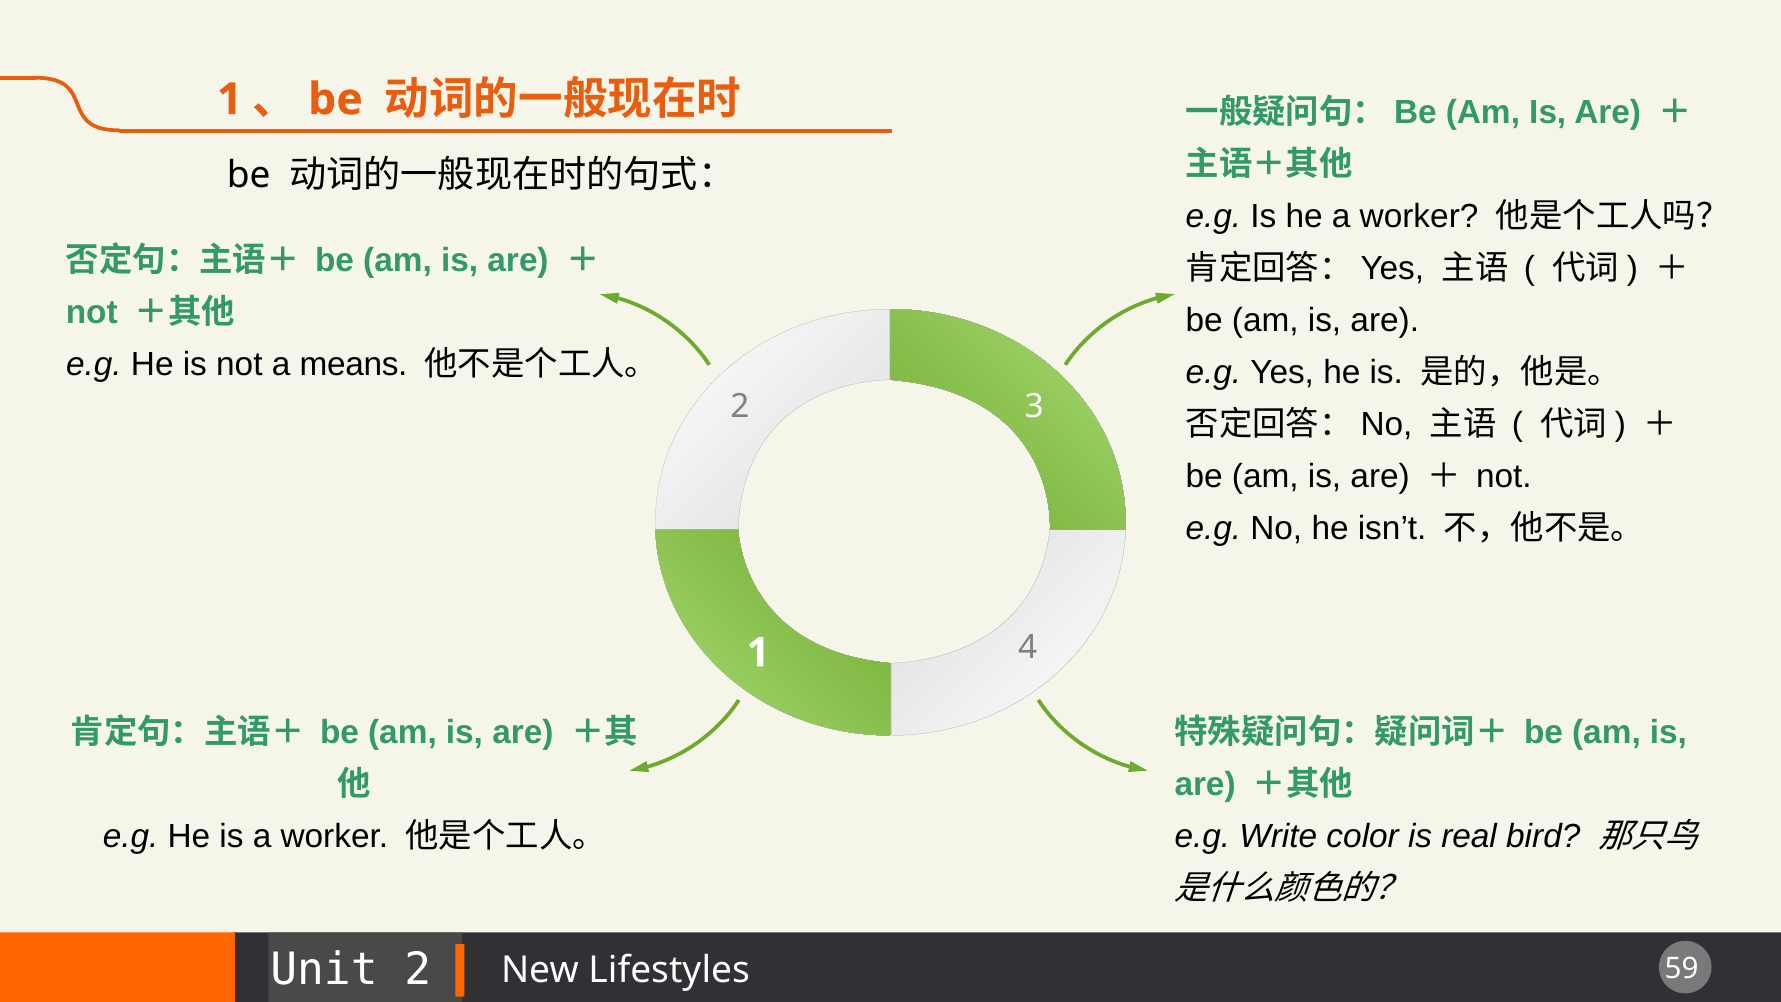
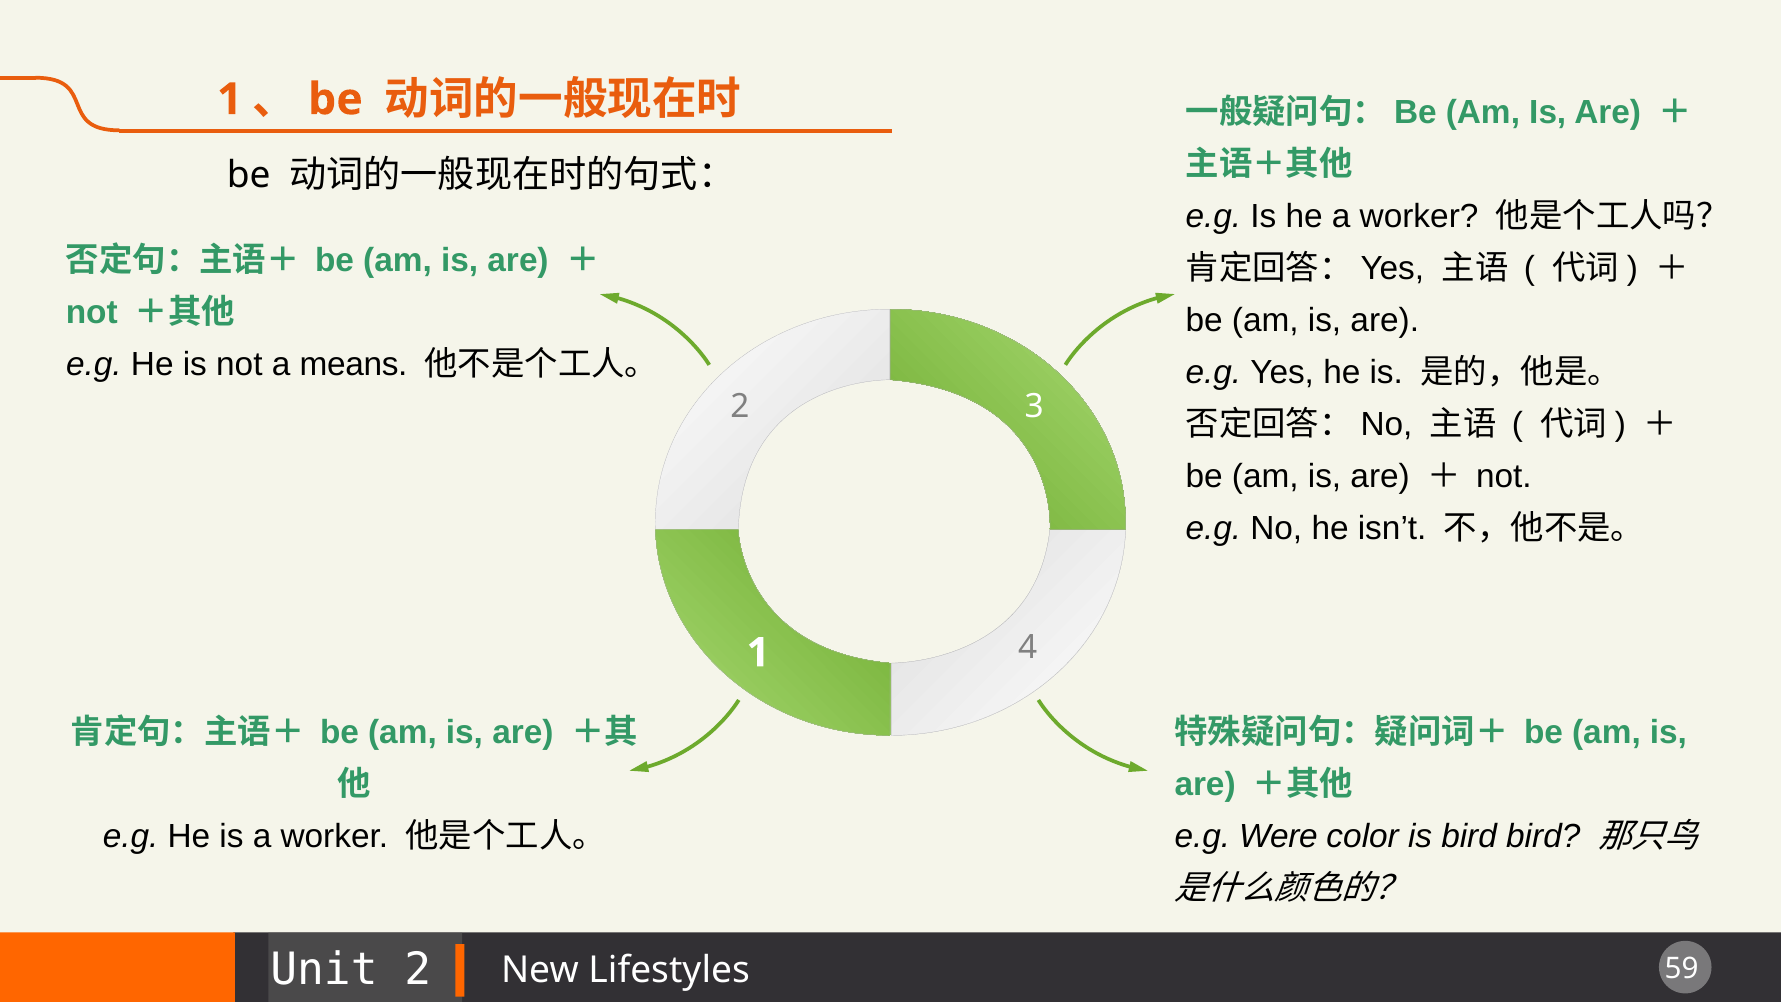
Write: Write -> Were
is real: real -> bird
